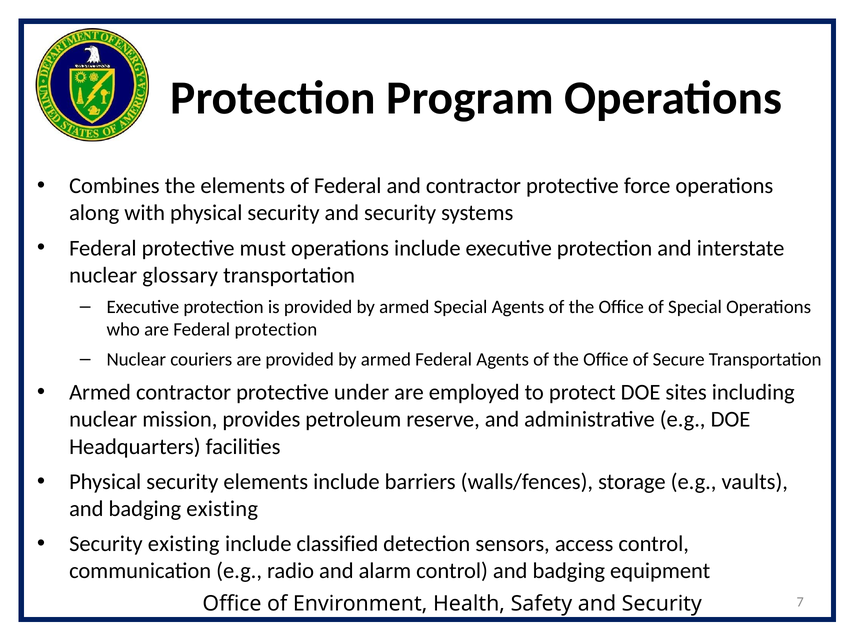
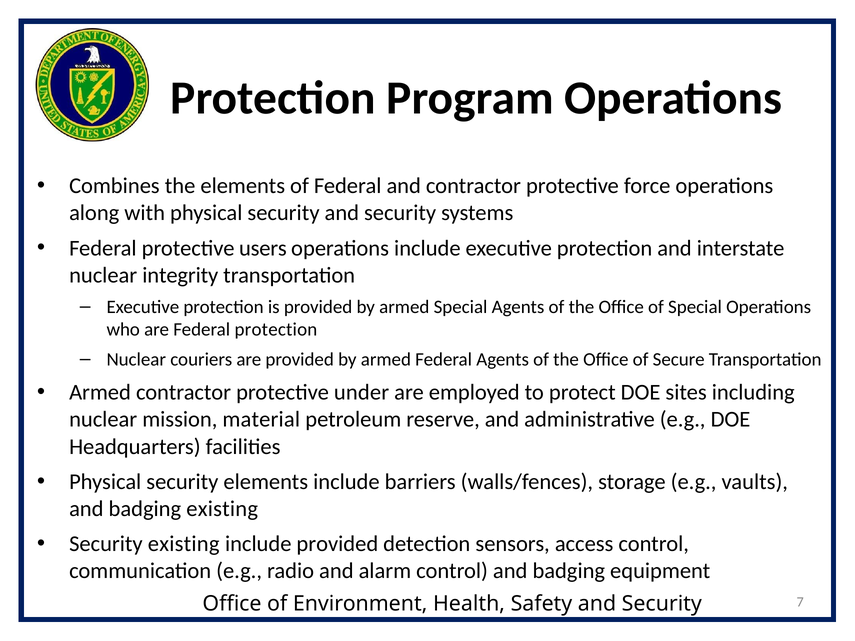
must: must -> users
glossary: glossary -> integrity
provides: provides -> material
include classified: classified -> provided
